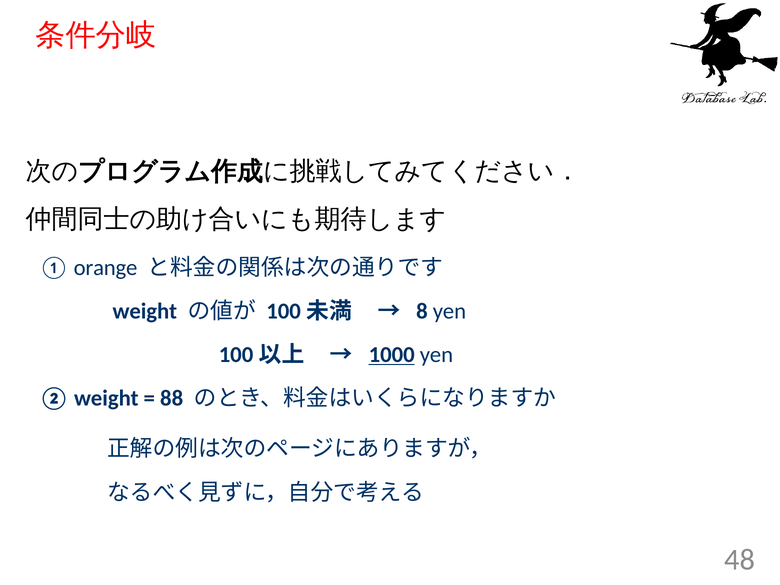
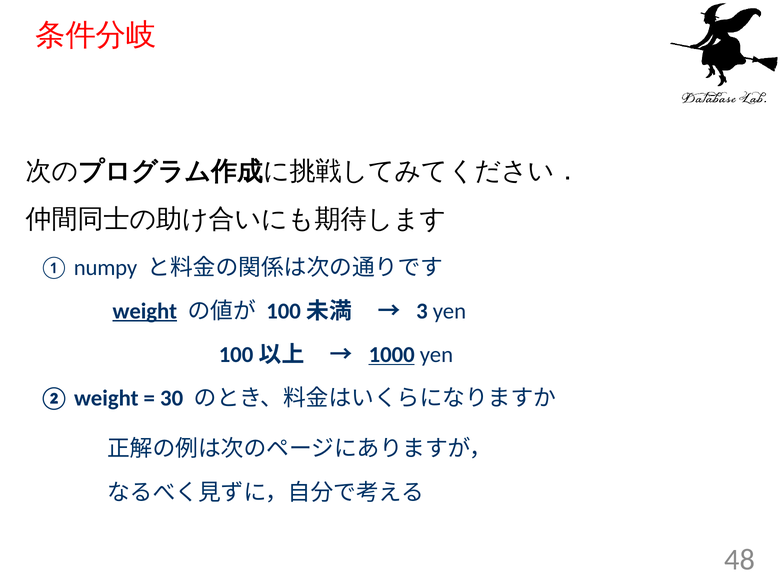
orange: orange -> numpy
weight at (145, 311) underline: none -> present
8: 8 -> 3
88: 88 -> 30
